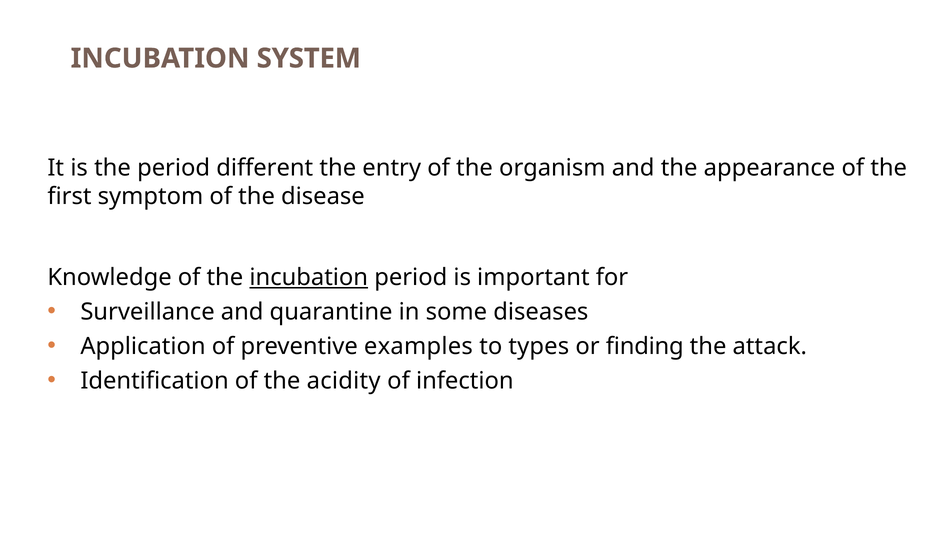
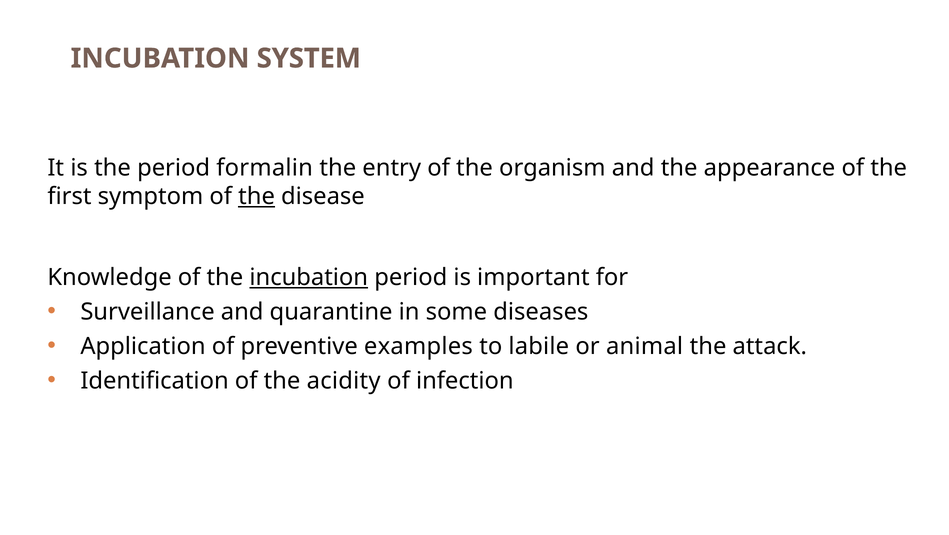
different: different -> formalin
the at (257, 197) underline: none -> present
types: types -> labile
finding: finding -> animal
